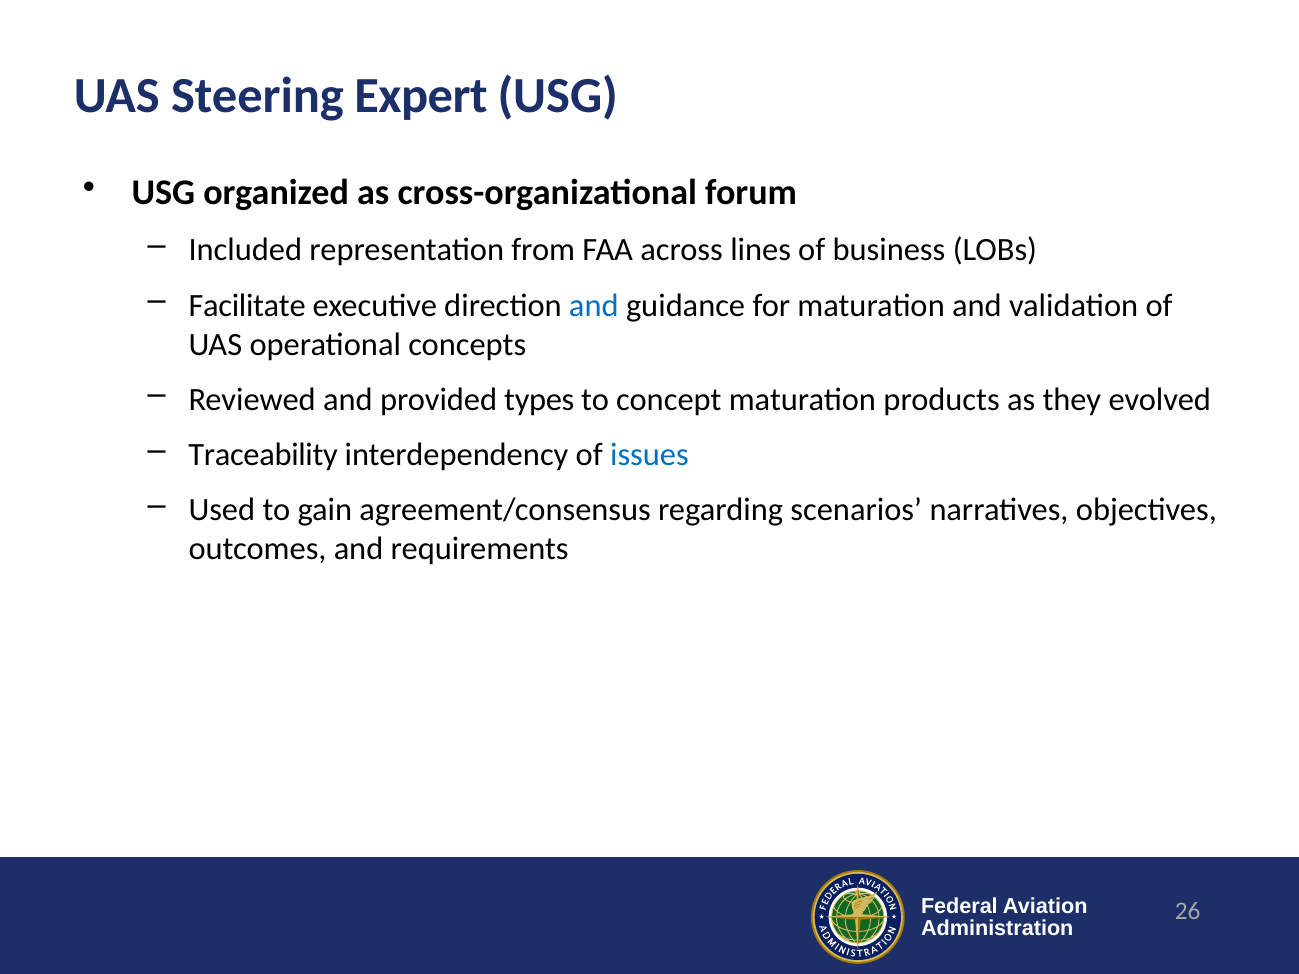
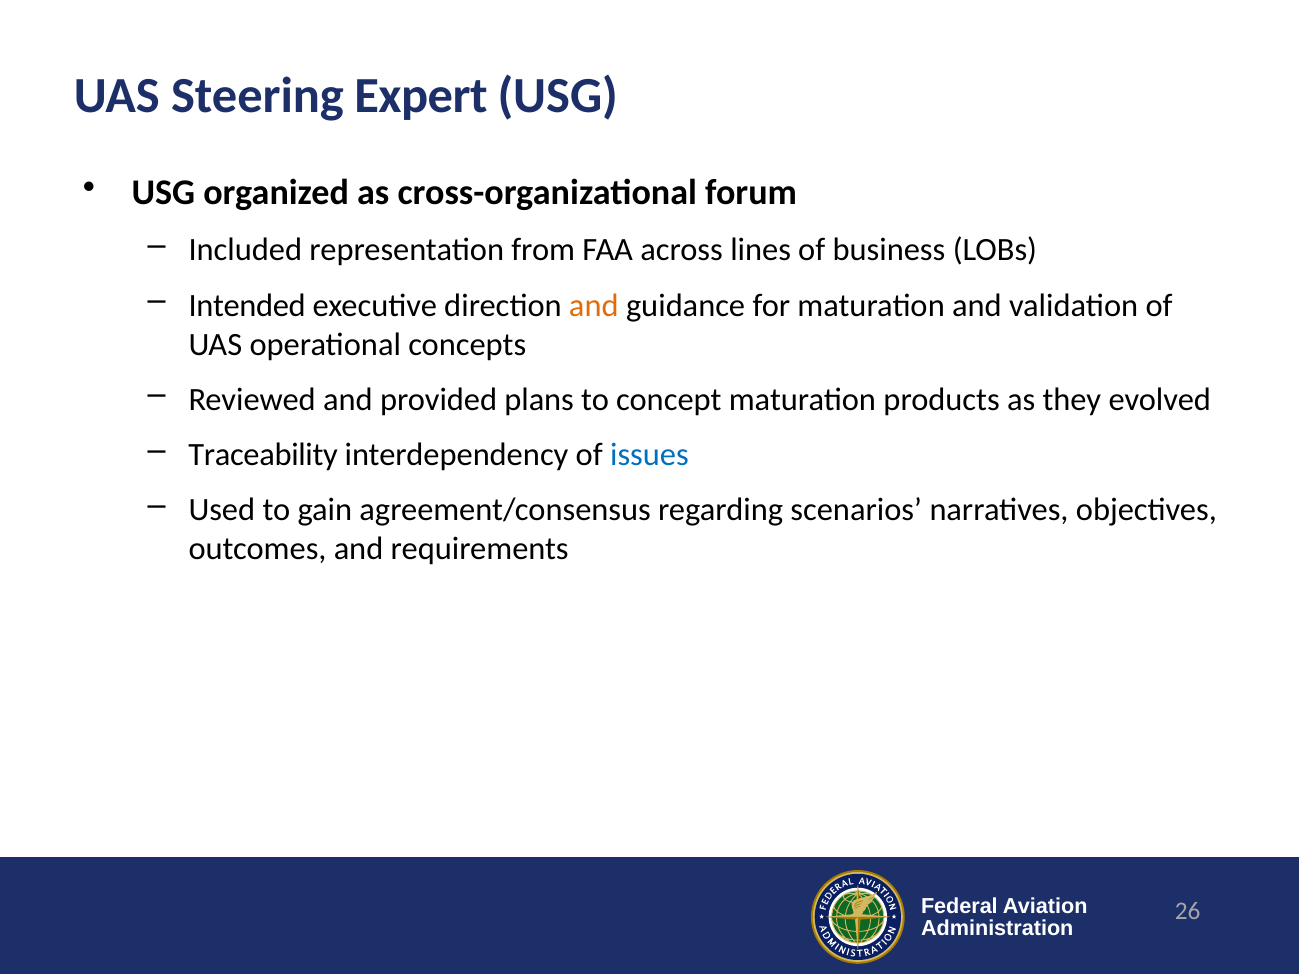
Facilitate: Facilitate -> Intended
and at (594, 305) colour: blue -> orange
types: types -> plans
